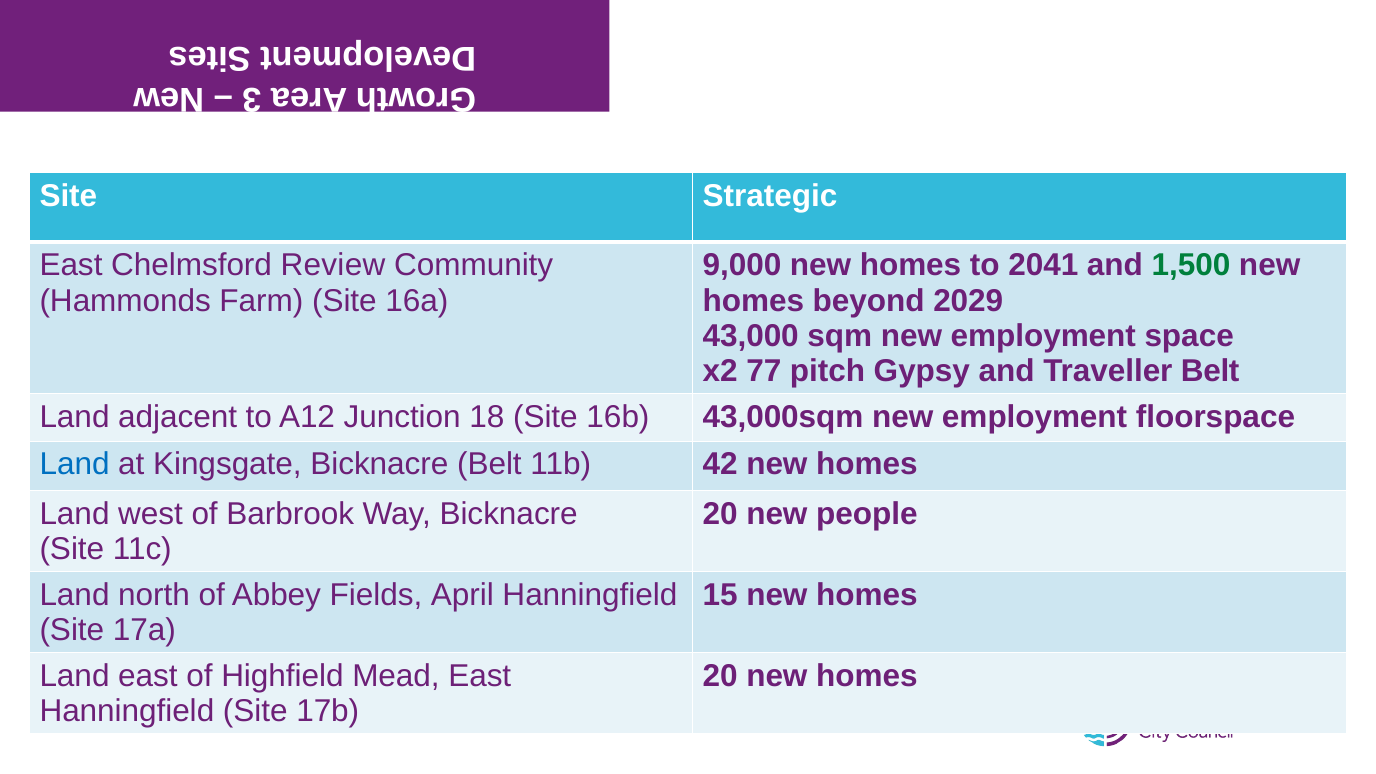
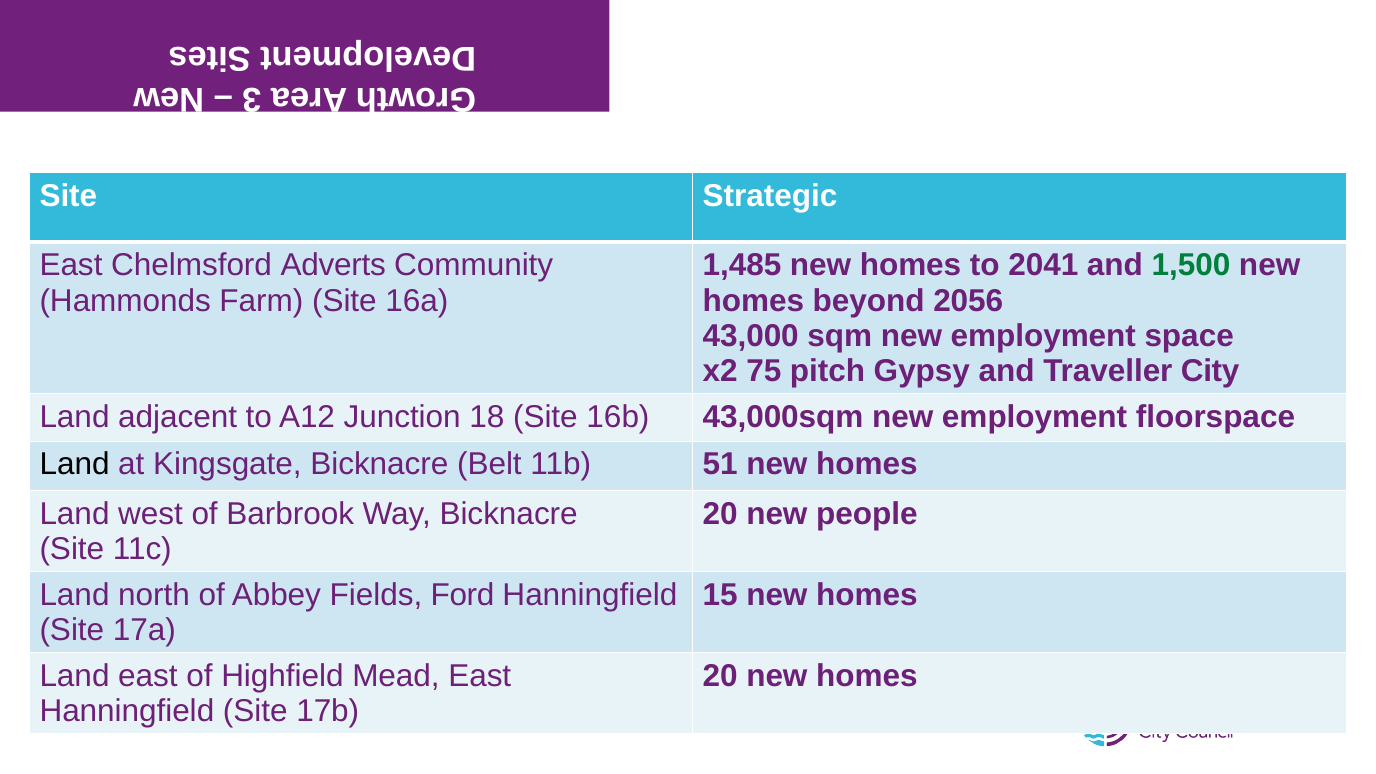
Review: Review -> Adverts
9,000: 9,000 -> 1,485
2029: 2029 -> 2056
77: 77 -> 75
Traveller Belt: Belt -> City
Land at (75, 464) colour: blue -> black
42: 42 -> 51
April: April -> Ford
